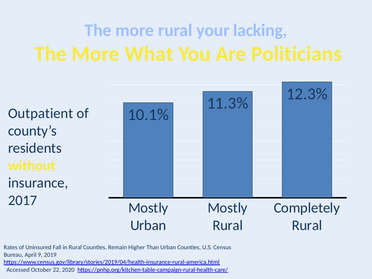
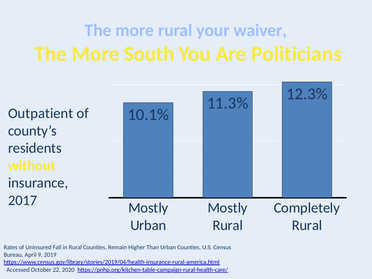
lacking: lacking -> waiver
What: What -> South
